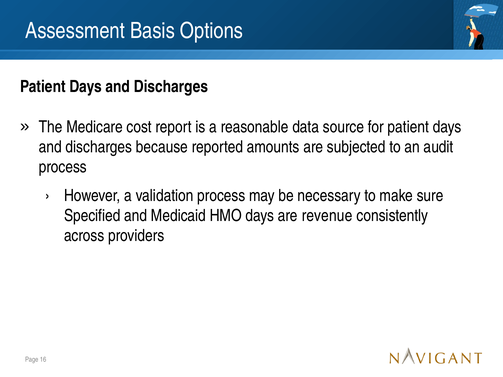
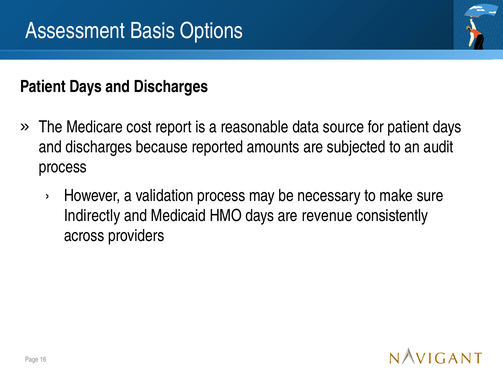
Specified: Specified -> Indirectly
